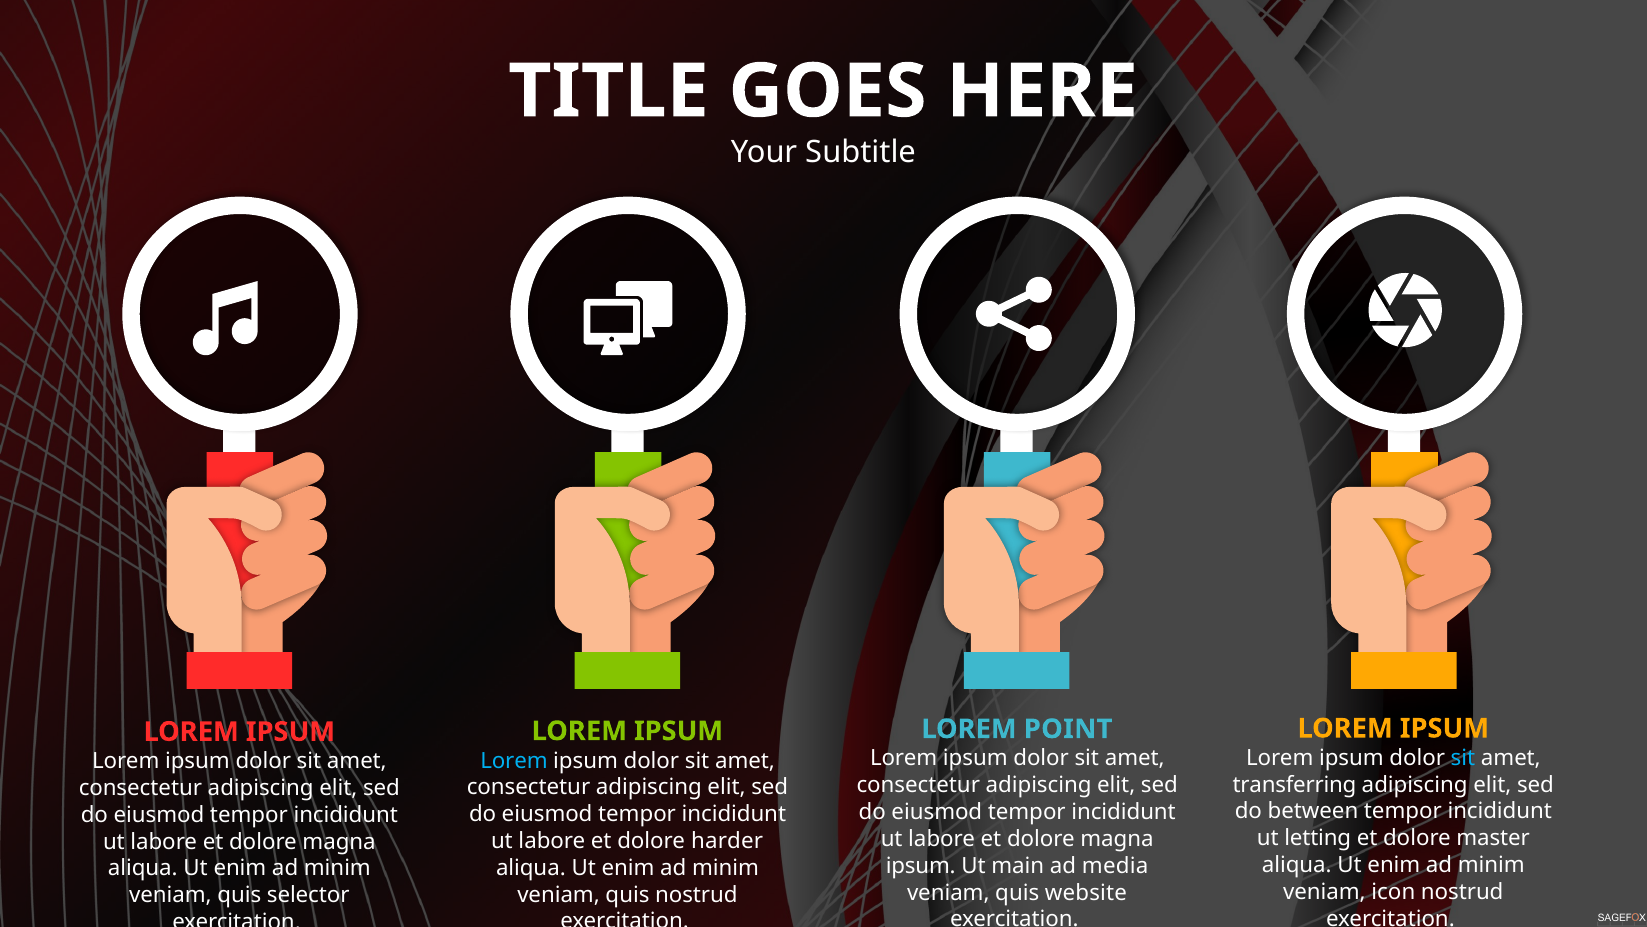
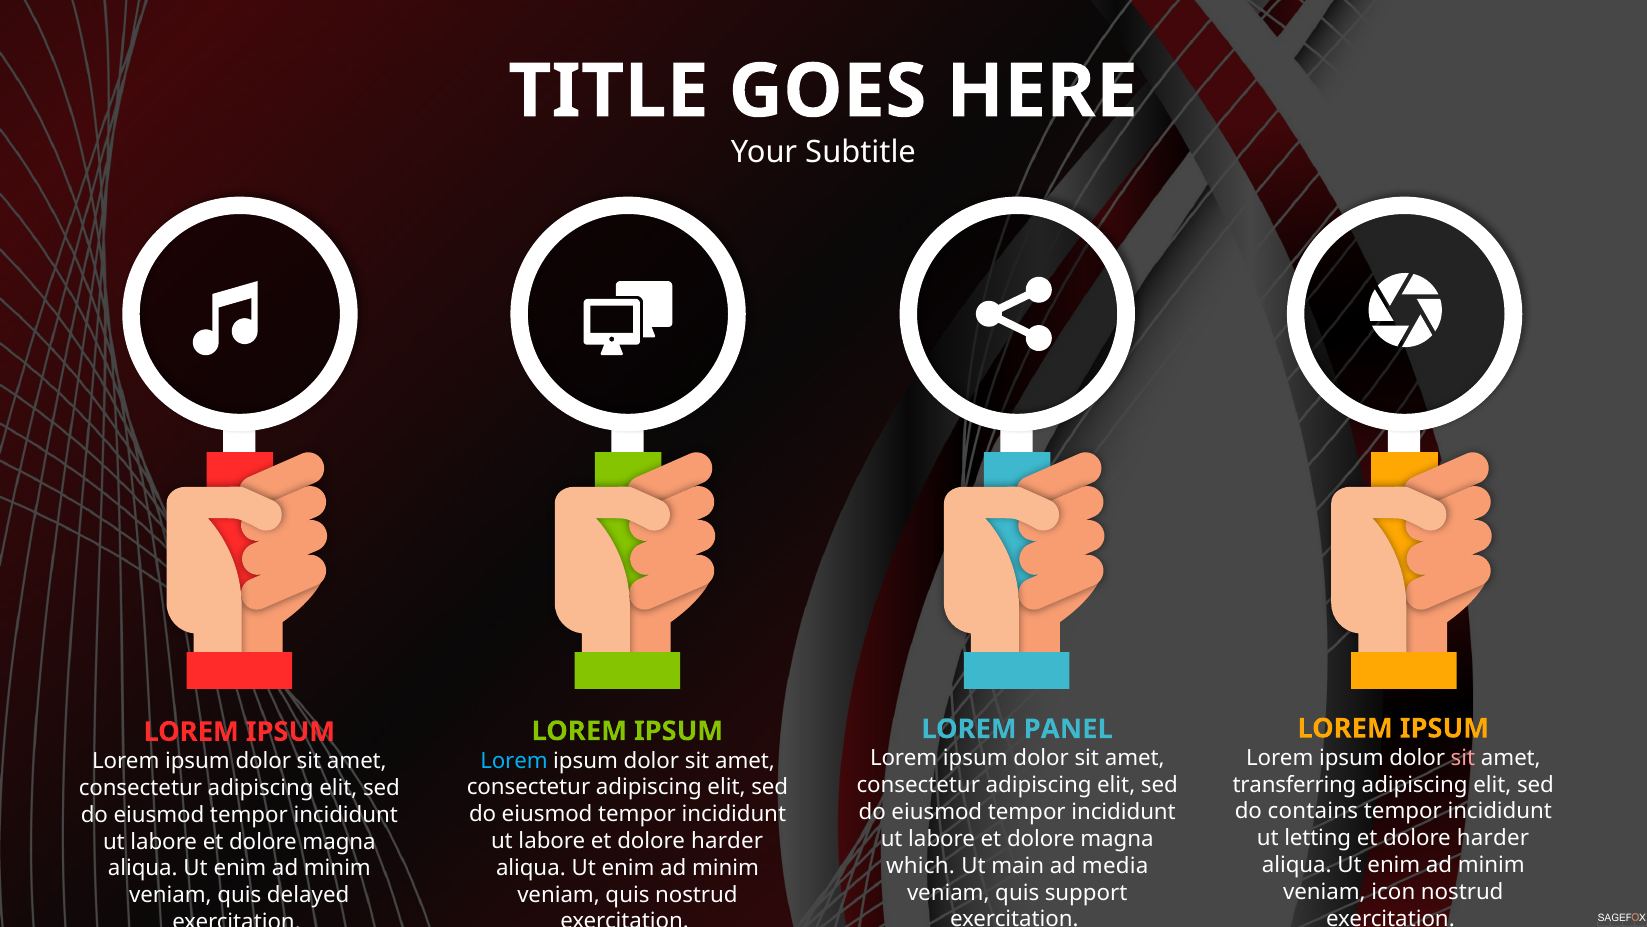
POINT: POINT -> PANEL
sit at (1463, 758) colour: light blue -> pink
between: between -> contains
master at (1493, 838): master -> harder
ipsum at (921, 865): ipsum -> which
website: website -> support
selector: selector -> delayed
